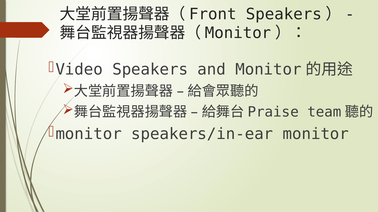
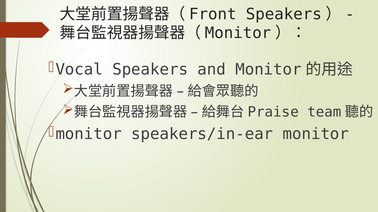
Video: Video -> Vocal
